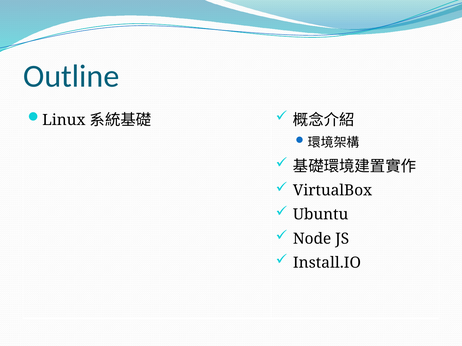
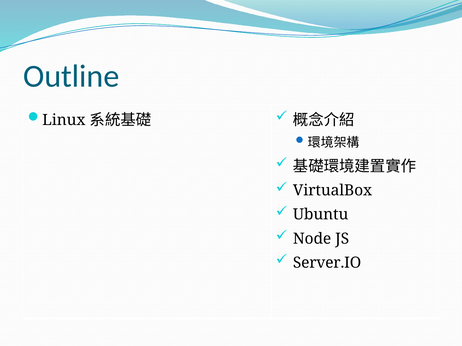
Install.IO: Install.IO -> Server.IO
